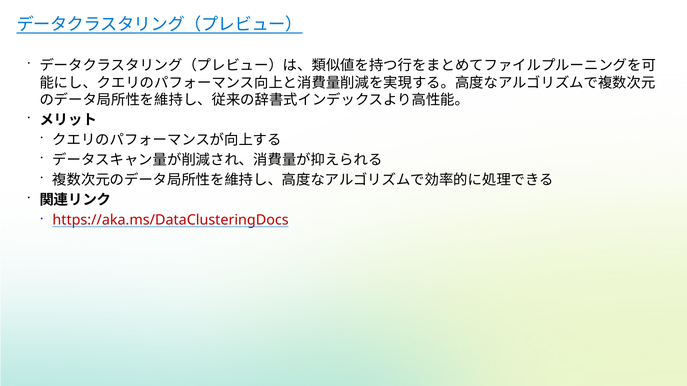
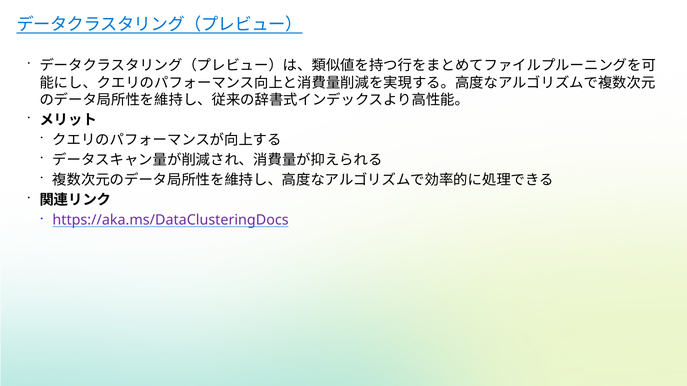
https://aka.ms/DataClusteringDocs colour: red -> purple
